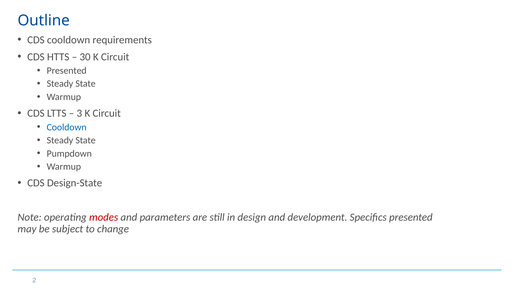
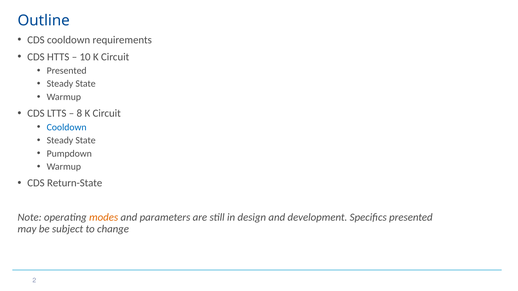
30: 30 -> 10
3: 3 -> 8
Design-State: Design-State -> Return-State
modes colour: red -> orange
